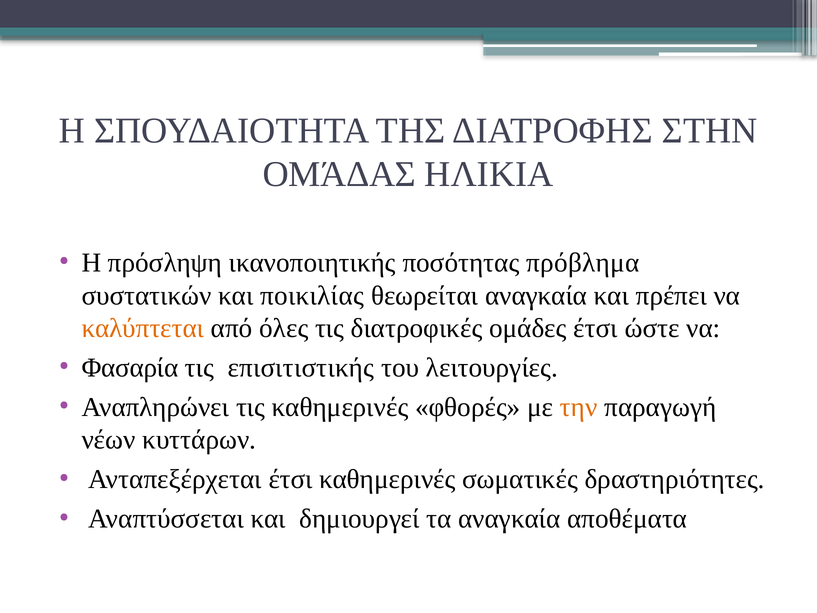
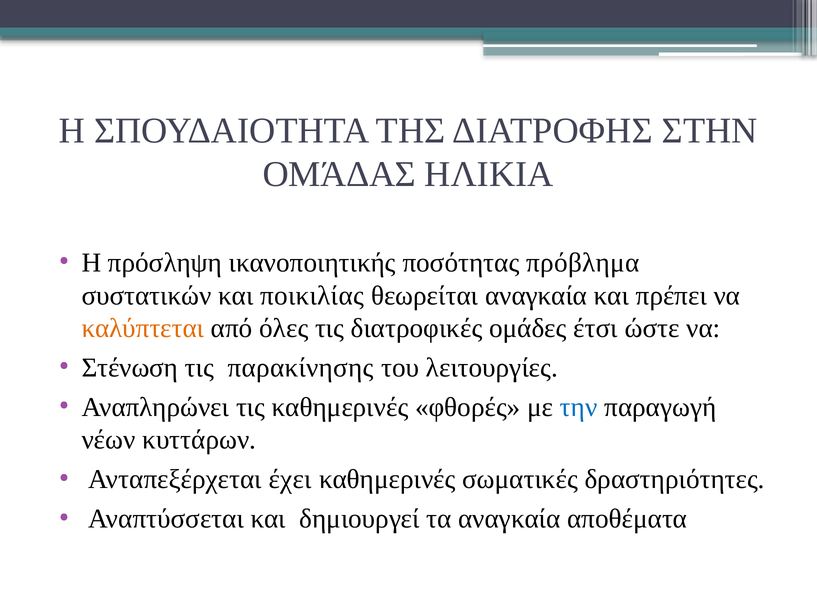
Φασαρία: Φασαρία -> Στένωση
επισιτιστικής: επισιτιστικής -> παρακίνησης
την colour: orange -> blue
Ανταπεξέρχεται έτσι: έτσι -> έχει
